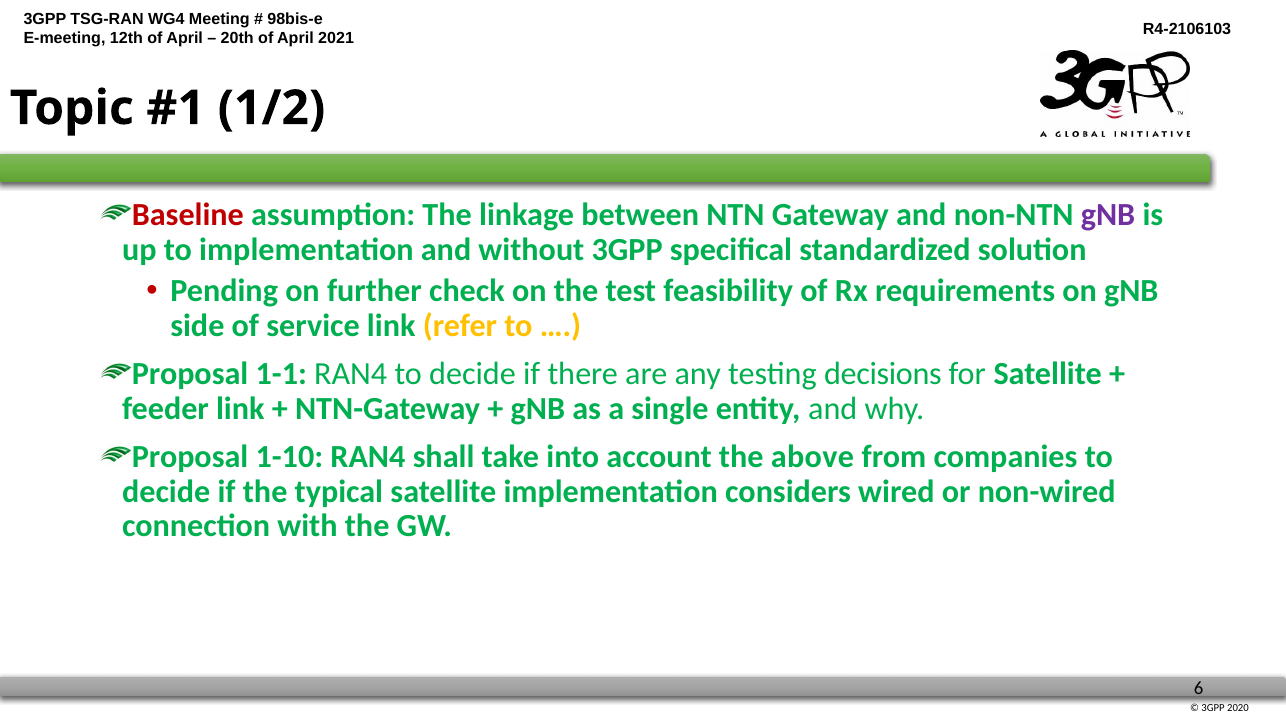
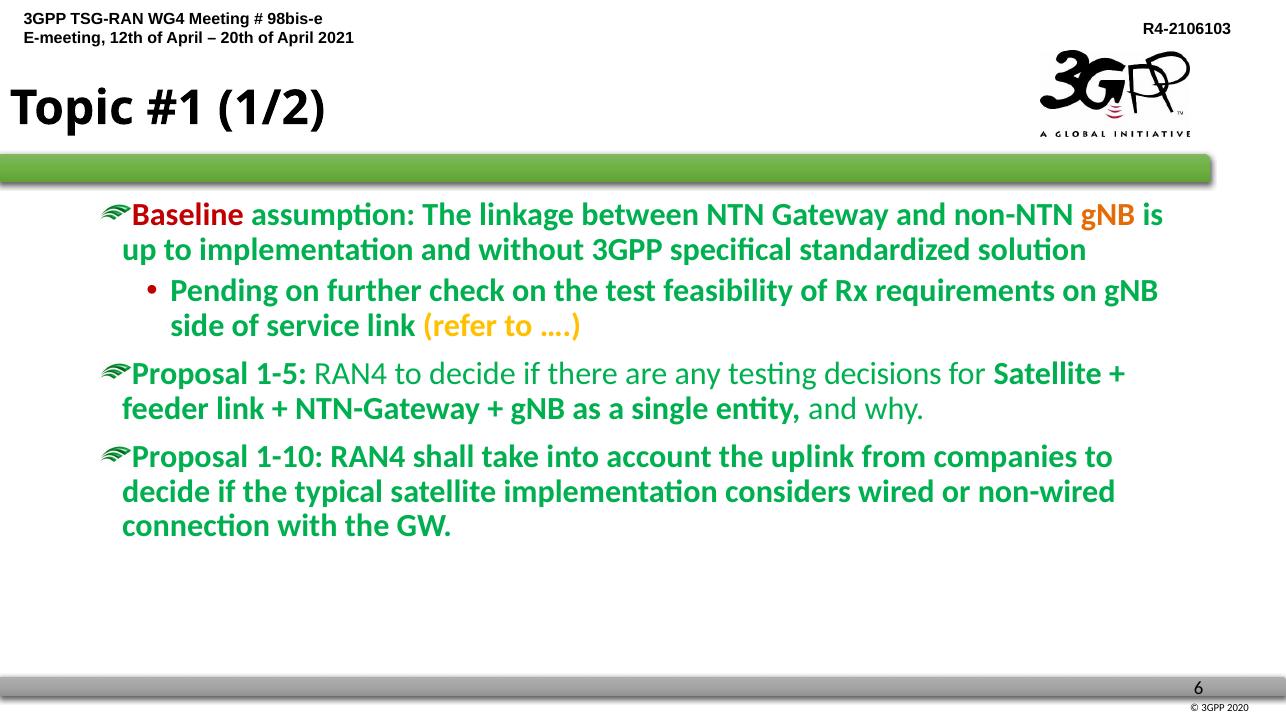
gNB at (1108, 215) colour: purple -> orange
1-1: 1-1 -> 1-5
above: above -> uplink
